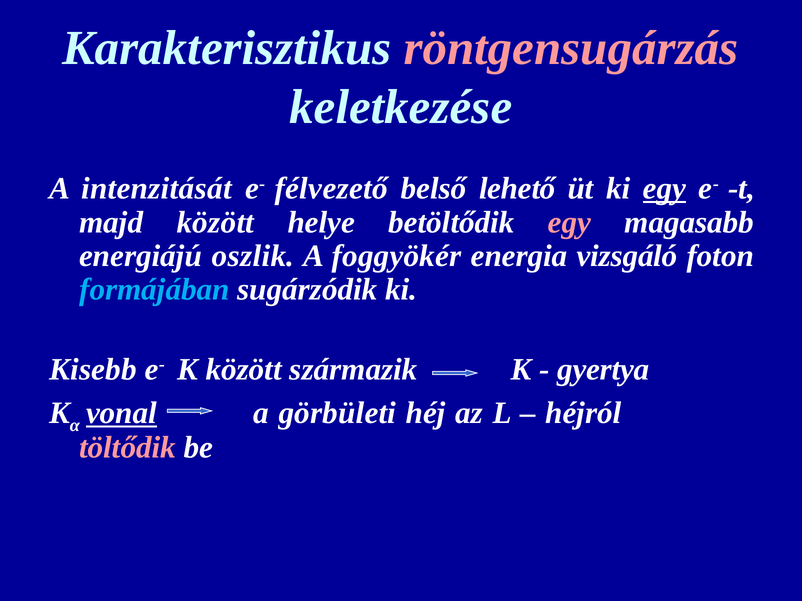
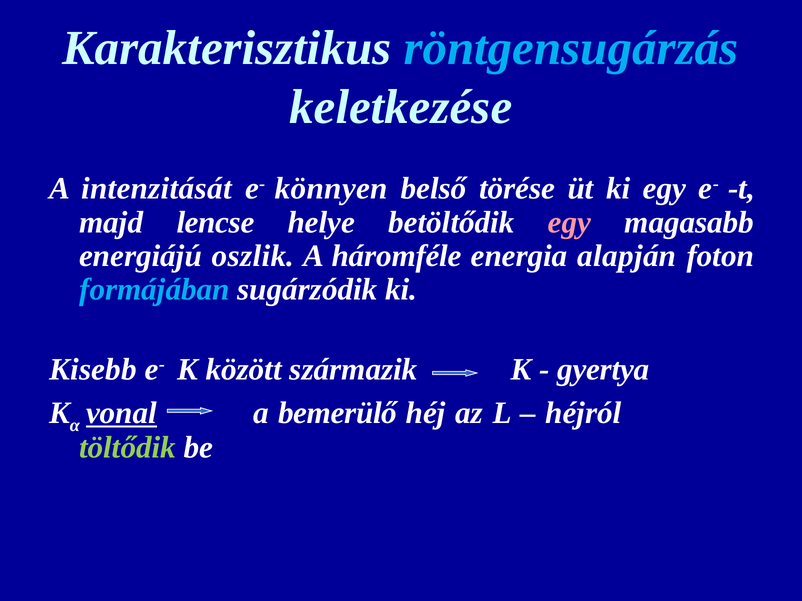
röntgensugárzás colour: pink -> light blue
félvezető: félvezető -> könnyen
lehető: lehető -> törése
egy at (664, 189) underline: present -> none
majd között: között -> lencse
foggyökér: foggyökér -> háromféle
vizsgáló: vizsgáló -> alapján
görbületi: görbületi -> bemerülő
töltődik colour: pink -> light green
